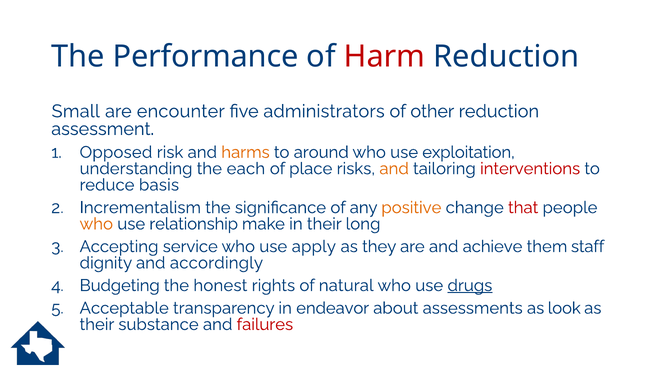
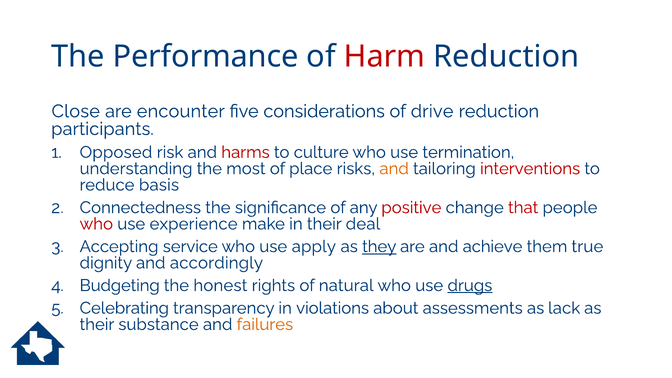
Small: Small -> Close
administrators: administrators -> considerations
other: other -> drive
assessment: assessment -> participants
harms colour: orange -> red
around: around -> culture
exploitation: exploitation -> termination
each: each -> most
Incrementalism: Incrementalism -> Connectedness
positive colour: orange -> red
who at (96, 224) colour: orange -> red
relationship: relationship -> experience
long: long -> deal
they underline: none -> present
staff: staff -> true
Acceptable: Acceptable -> Celebrating
endeavor: endeavor -> violations
look: look -> lack
failures colour: red -> orange
